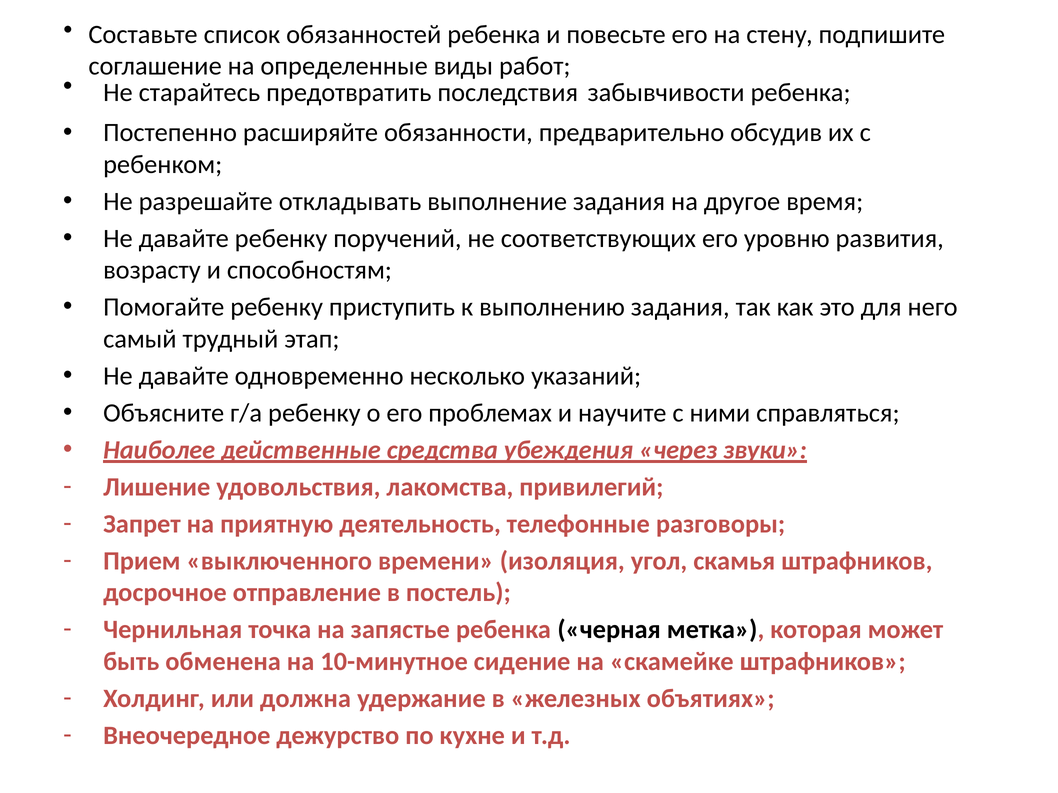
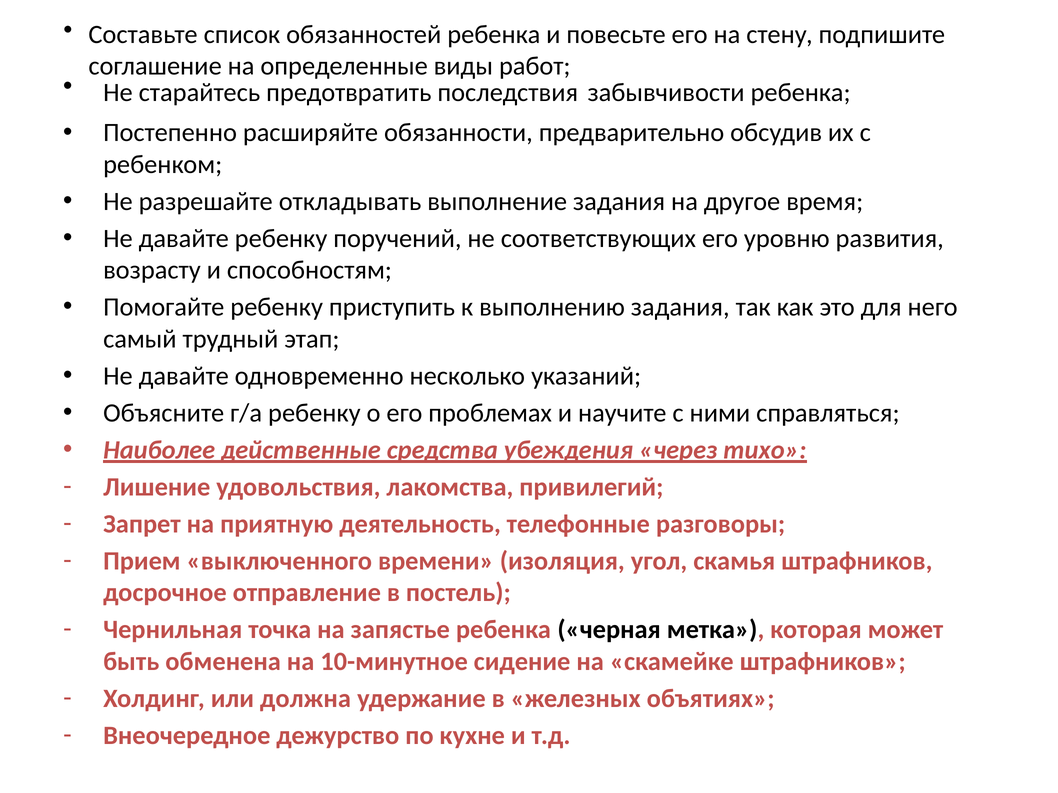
звуки: звуки -> тихо
